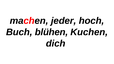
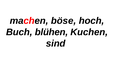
jeder: jeder -> böse
dich: dich -> sind
